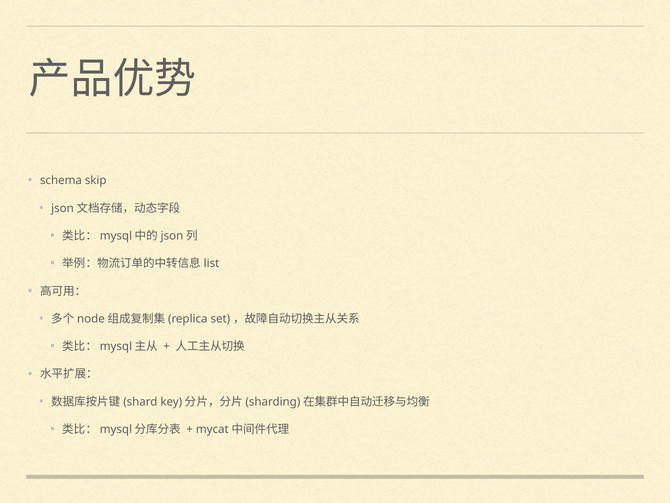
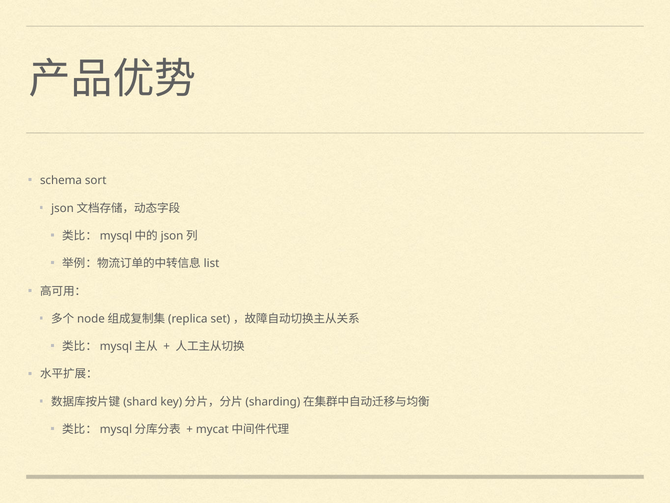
skip: skip -> sort
